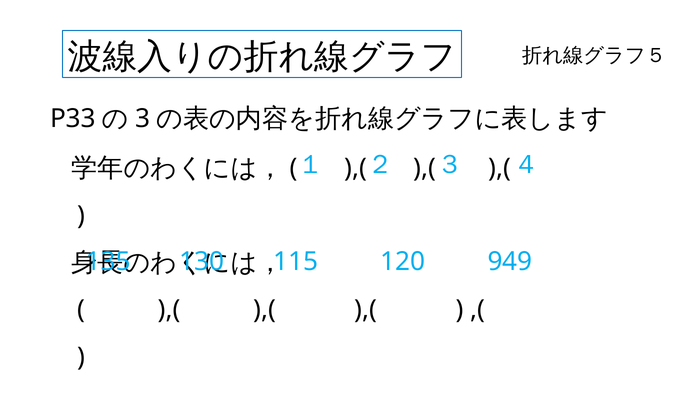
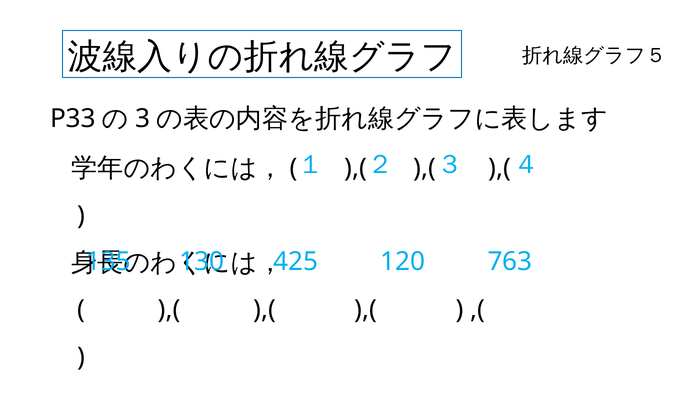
115: 115 -> 425
949: 949 -> 763
